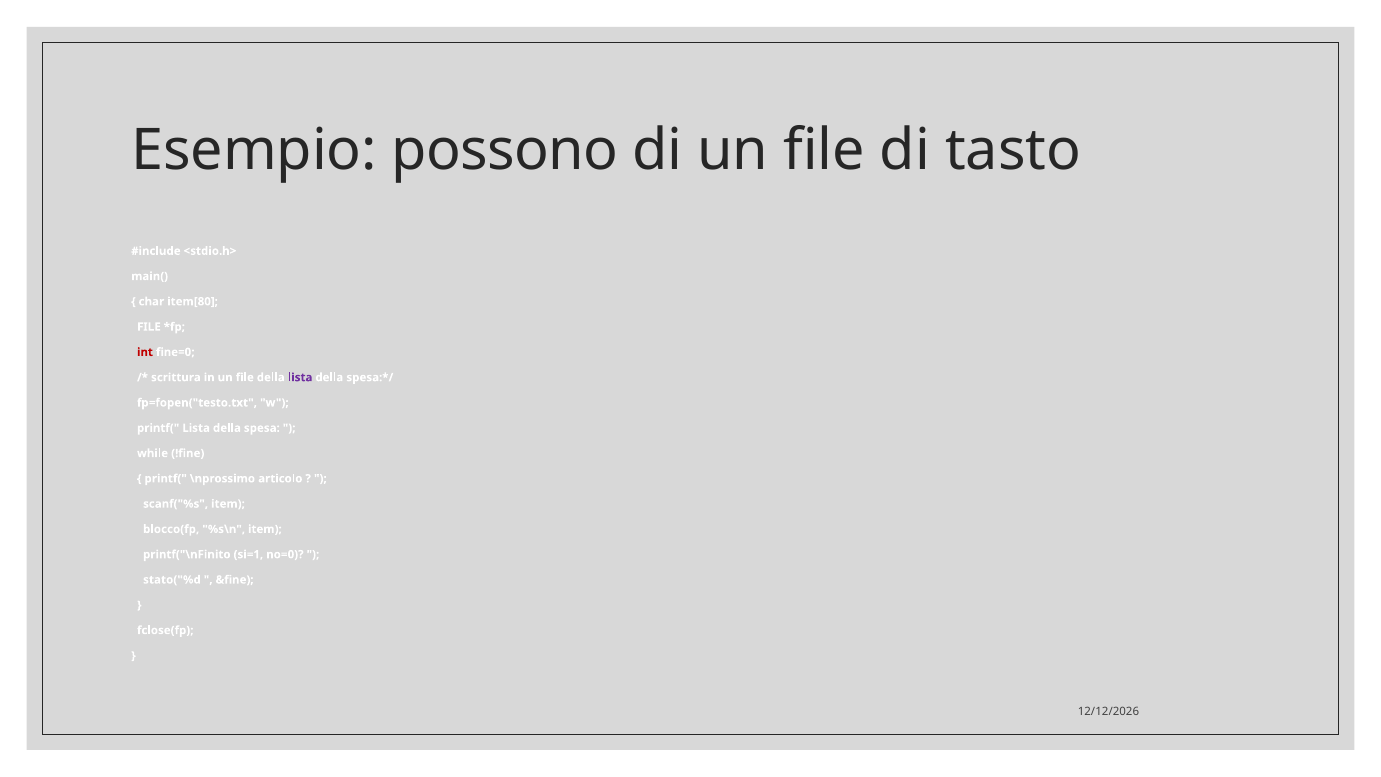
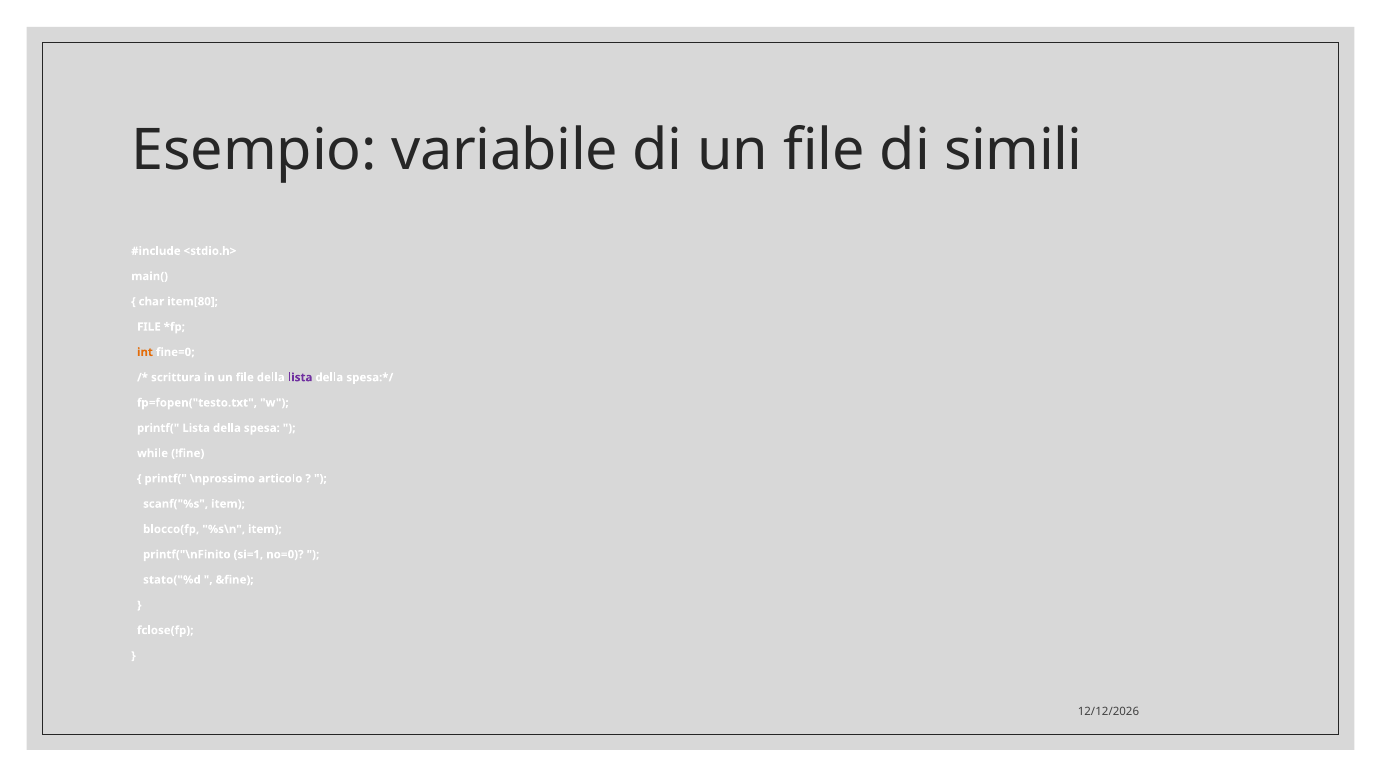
possono: possono -> variabile
tasto: tasto -> simili
int colour: red -> orange
